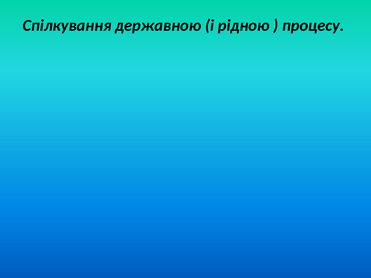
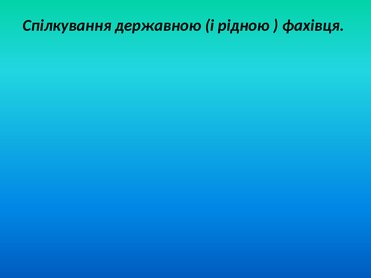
процесу: процесу -> фахівця
